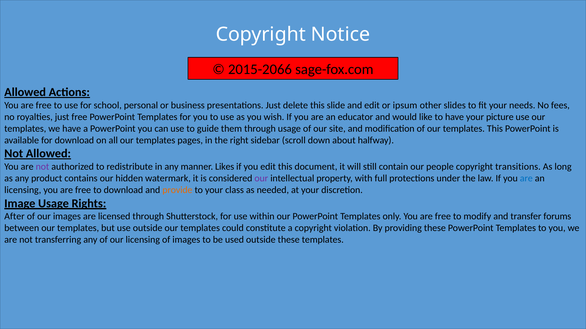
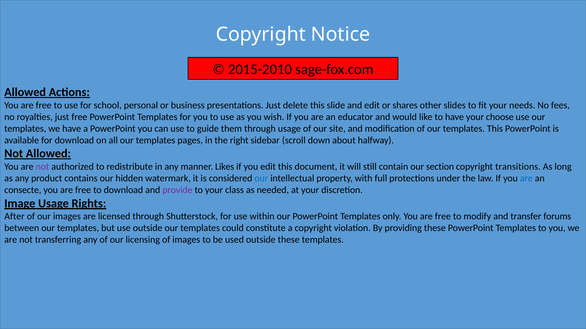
2015-2066: 2015-2066 -> 2015-2010
ipsum: ipsum -> shares
picture: picture -> choose
people: people -> section
our at (261, 179) colour: purple -> blue
licensing at (23, 190): licensing -> consecte
provide colour: orange -> purple
